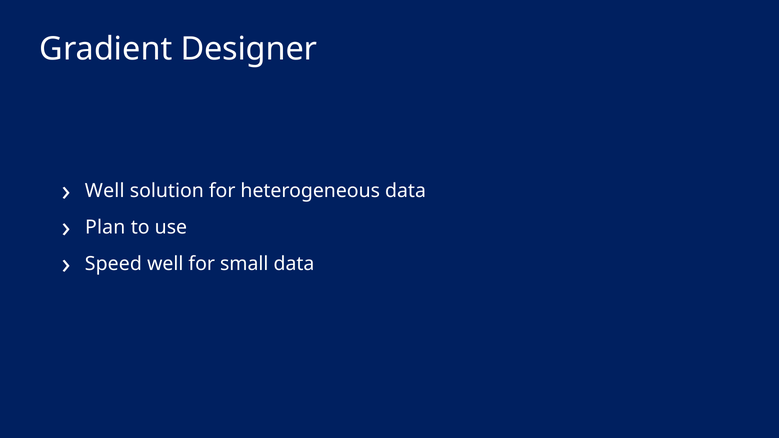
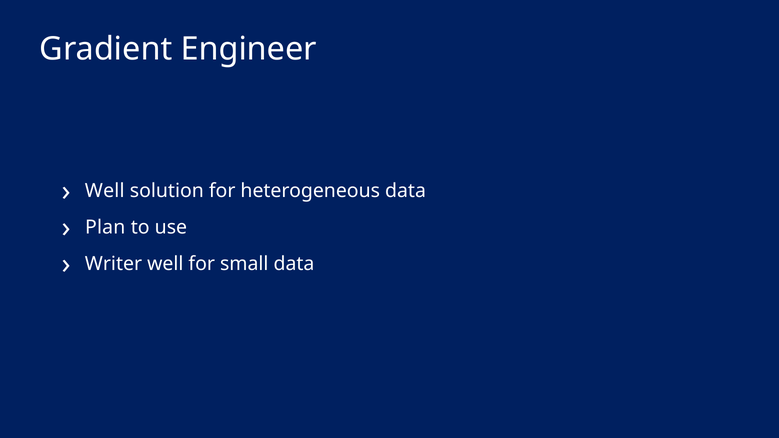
Designer: Designer -> Engineer
Speed: Speed -> Writer
